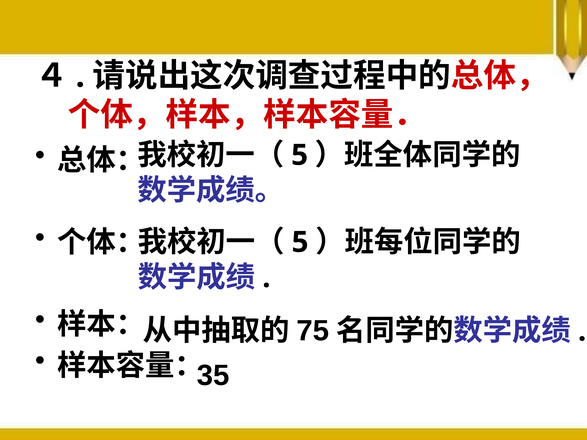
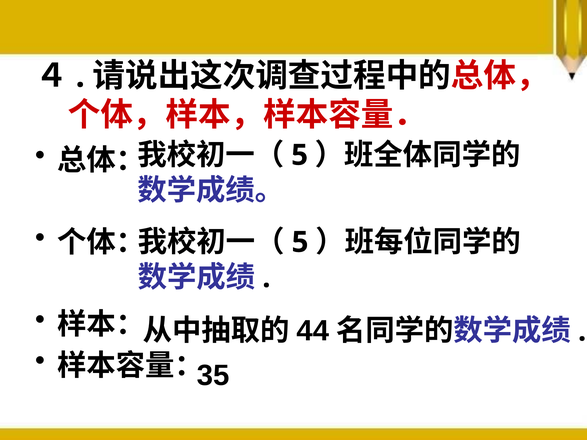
75: 75 -> 44
